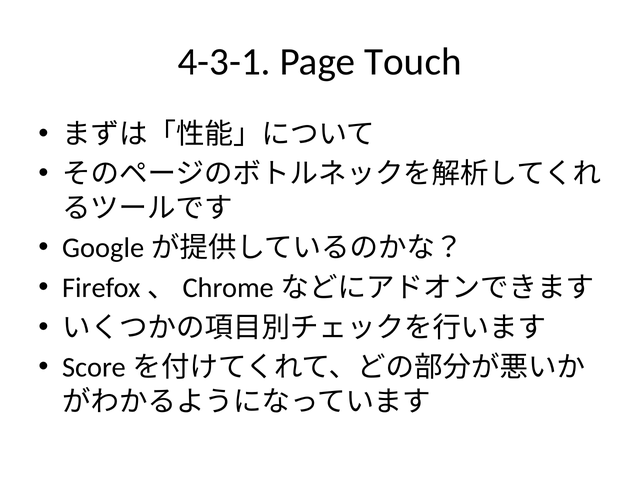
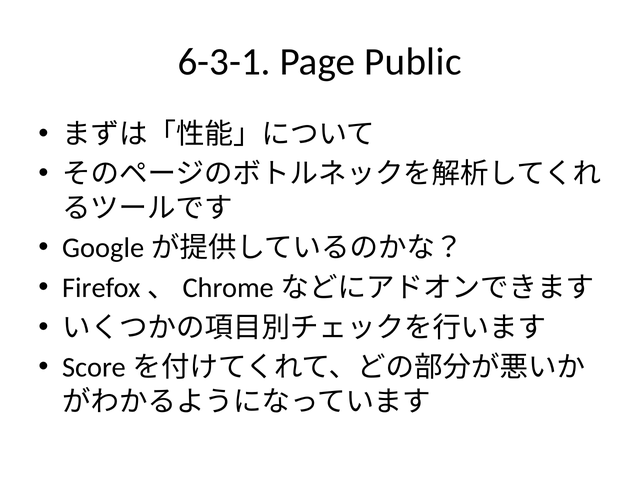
4-3-1: 4-3-1 -> 6-3-1
Touch: Touch -> Public
